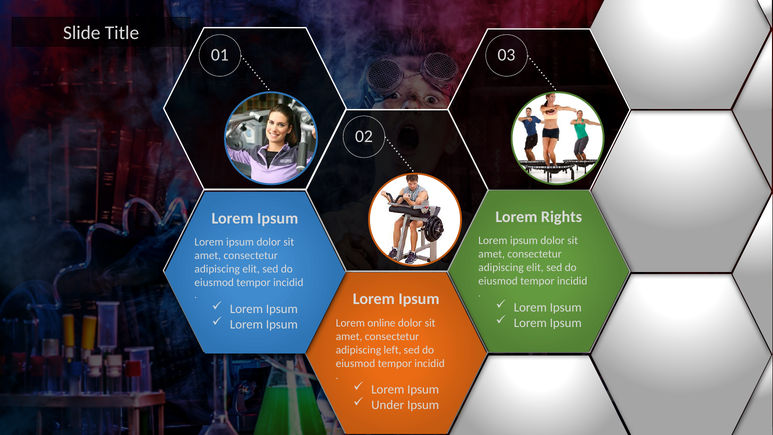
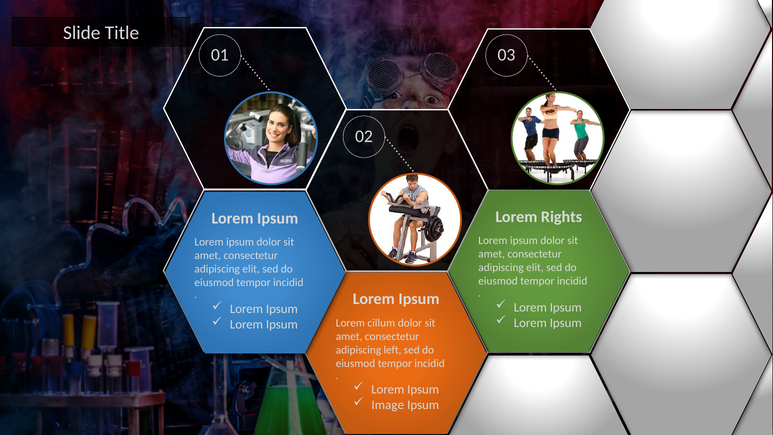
online: online -> cillum
Under: Under -> Image
